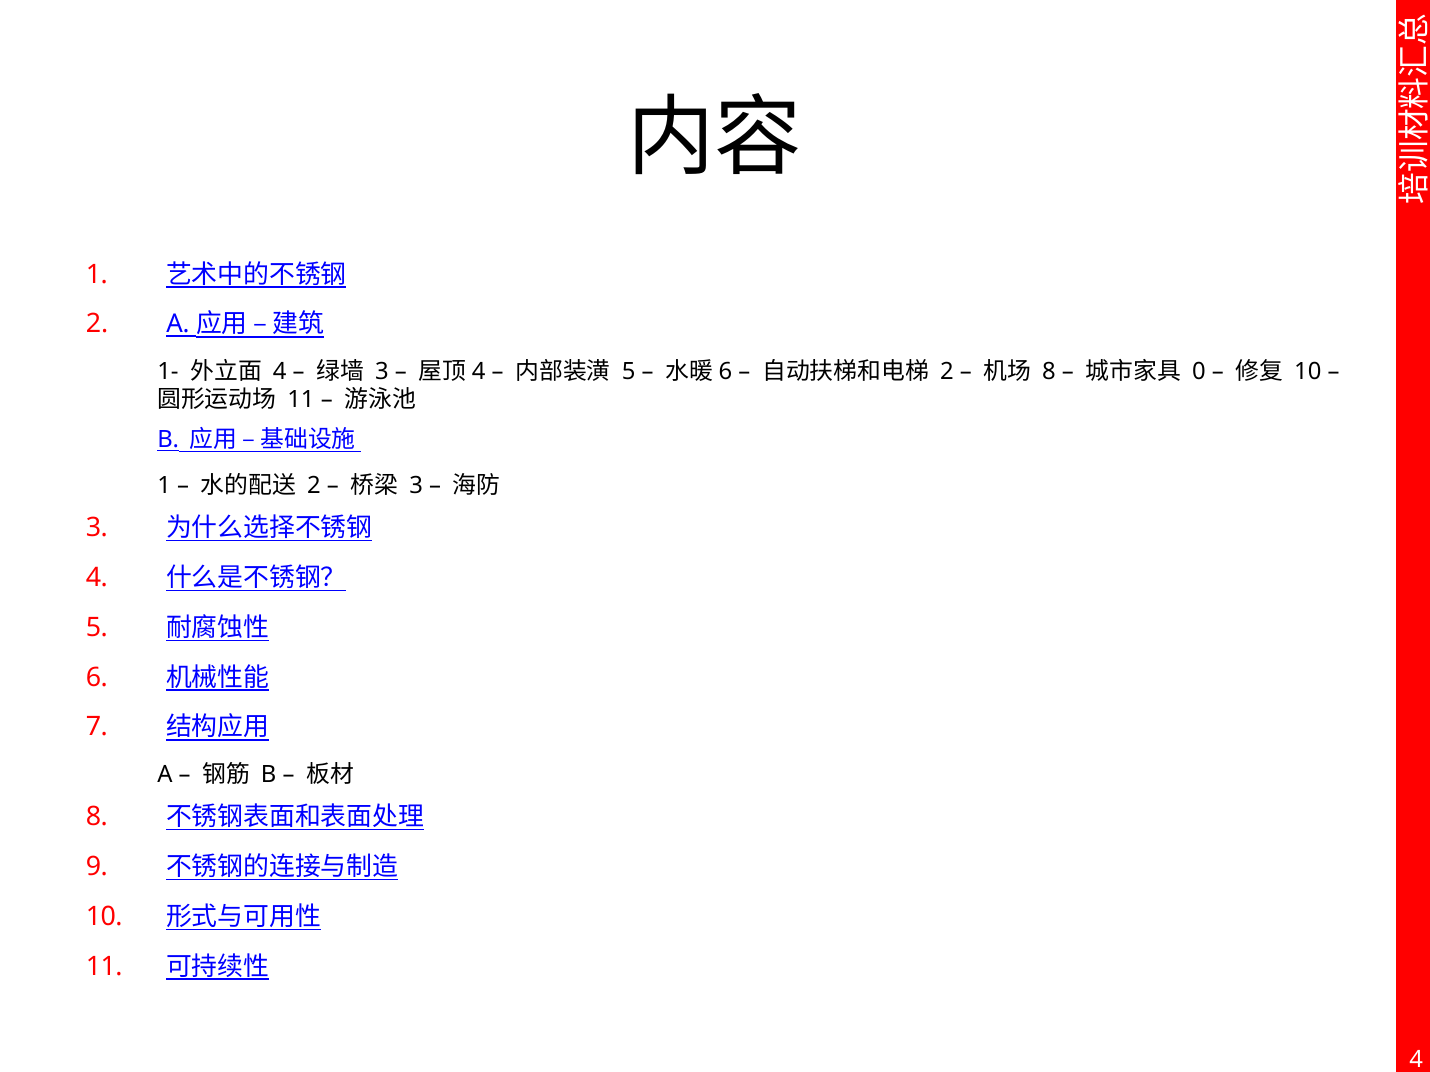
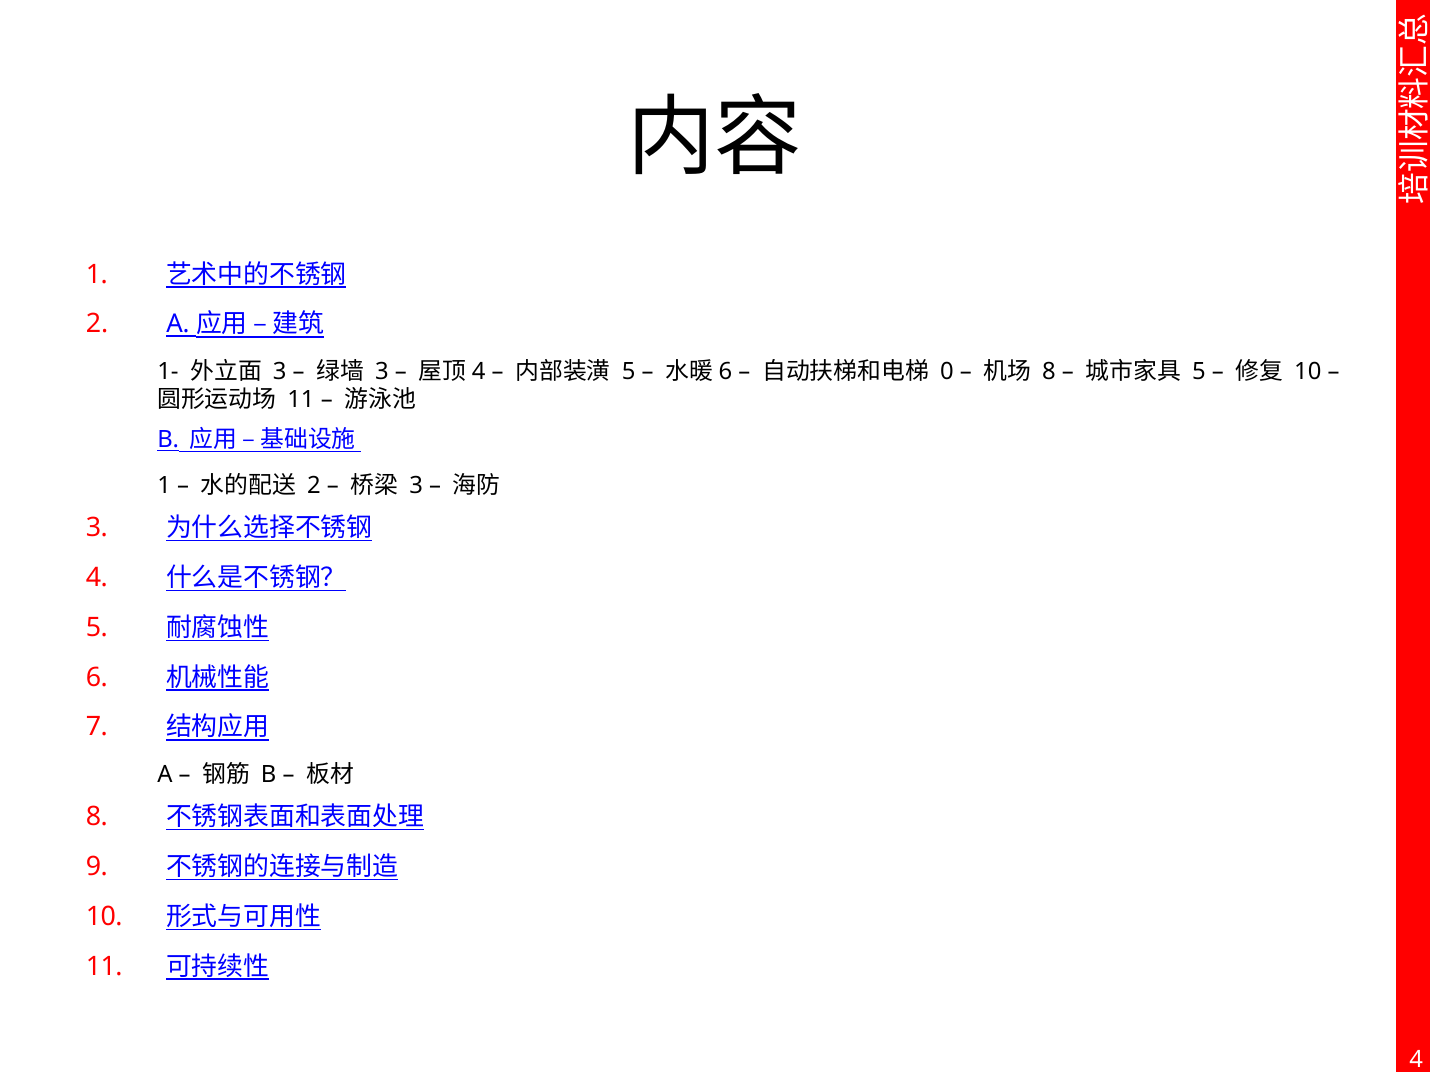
4 at (280, 372): 4 -> 3
2 at (947, 372): 2 -> 0
0 at (1199, 372): 0 -> 5
